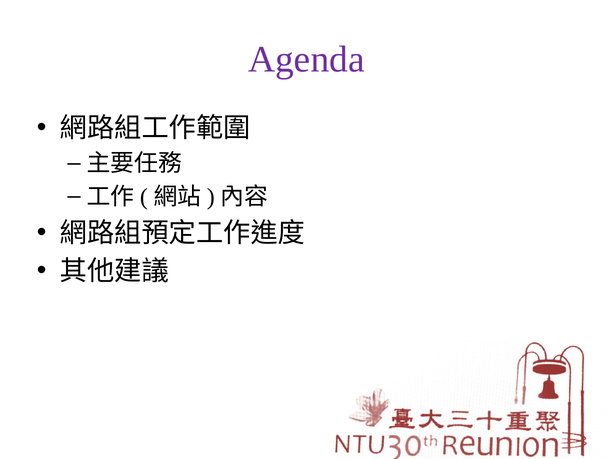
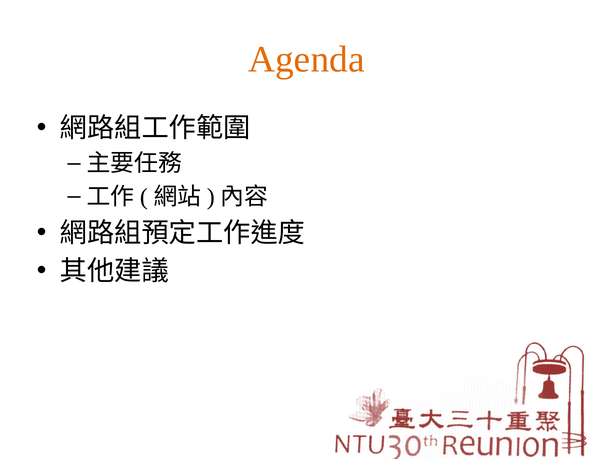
Agenda colour: purple -> orange
